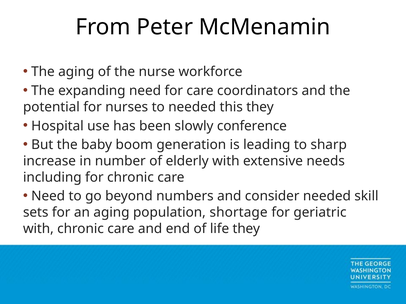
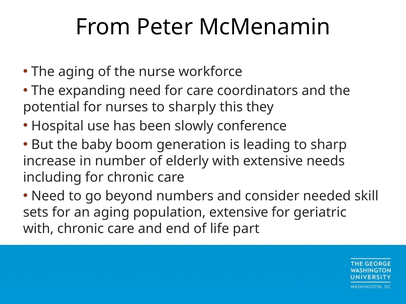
to needed: needed -> sharply
population shortage: shortage -> extensive
life they: they -> part
